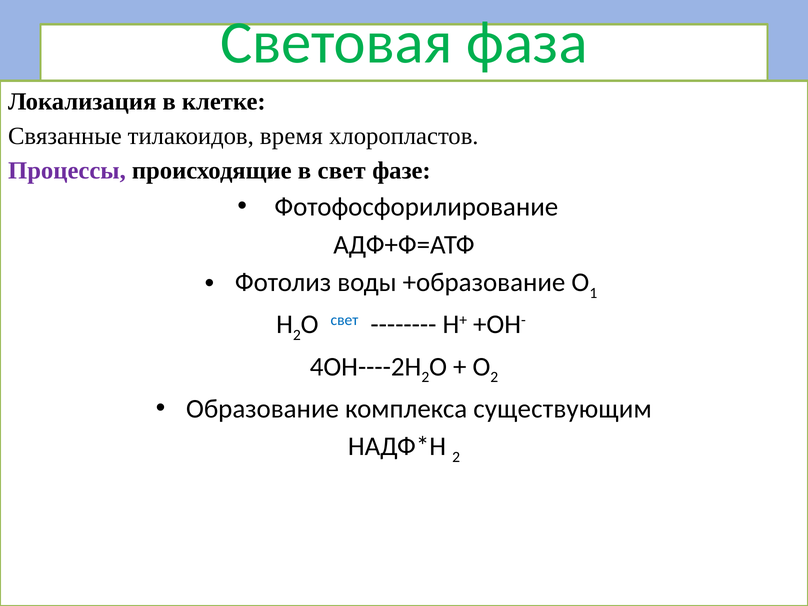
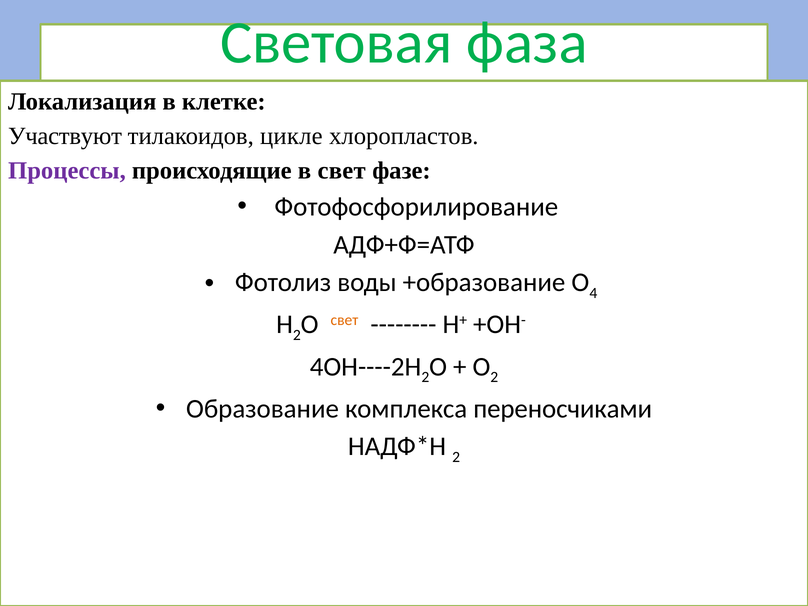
Связанные: Связанные -> Участвуют
время: время -> цикле
1: 1 -> 4
свет at (344, 320) colour: blue -> orange
существующим: существующим -> переносчиками
